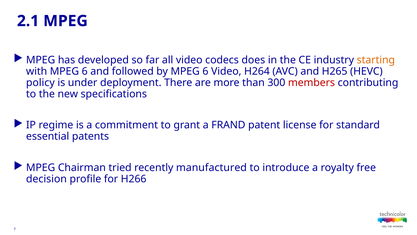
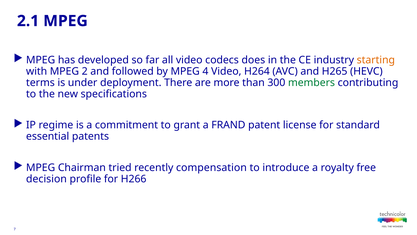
with MPEG 6: 6 -> 2
by MPEG 6: 6 -> 4
policy: policy -> terms
members colour: red -> green
manufactured: manufactured -> compensation
